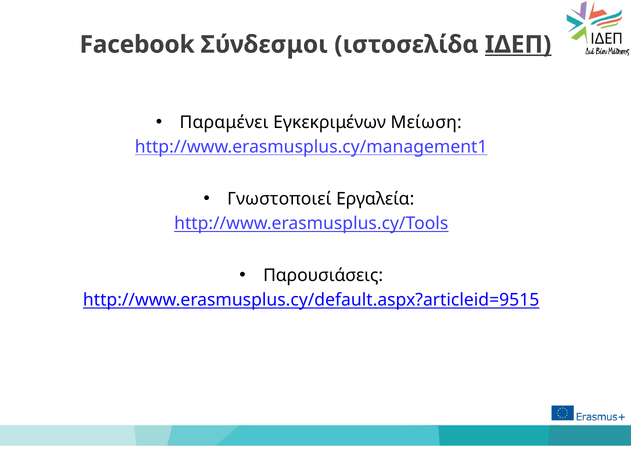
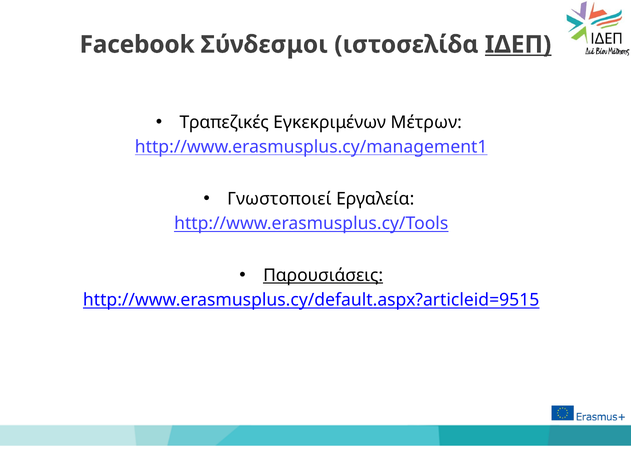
Παραμένει: Παραμένει -> Τραπεζικές
Μείωση: Μείωση -> Μέτρων
Παρουσιάσεις underline: none -> present
